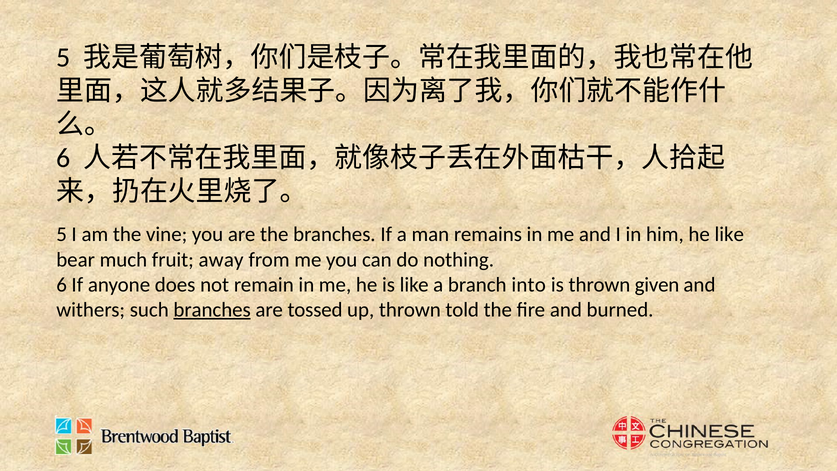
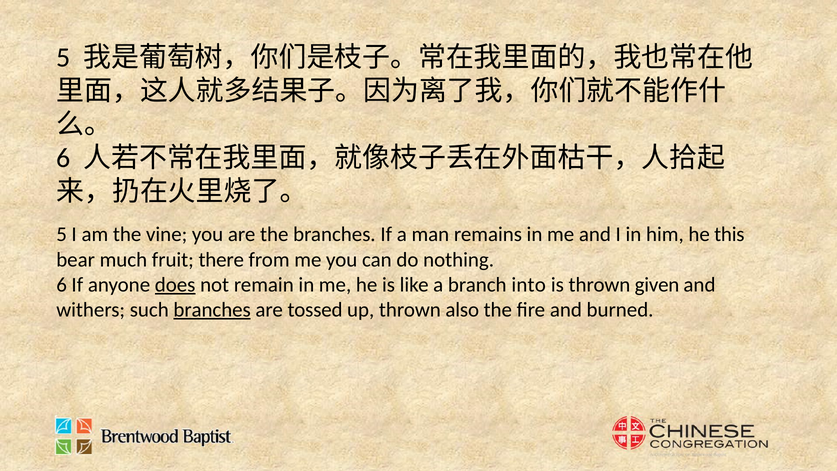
he like: like -> this
away: away -> there
does underline: none -> present
told: told -> also
